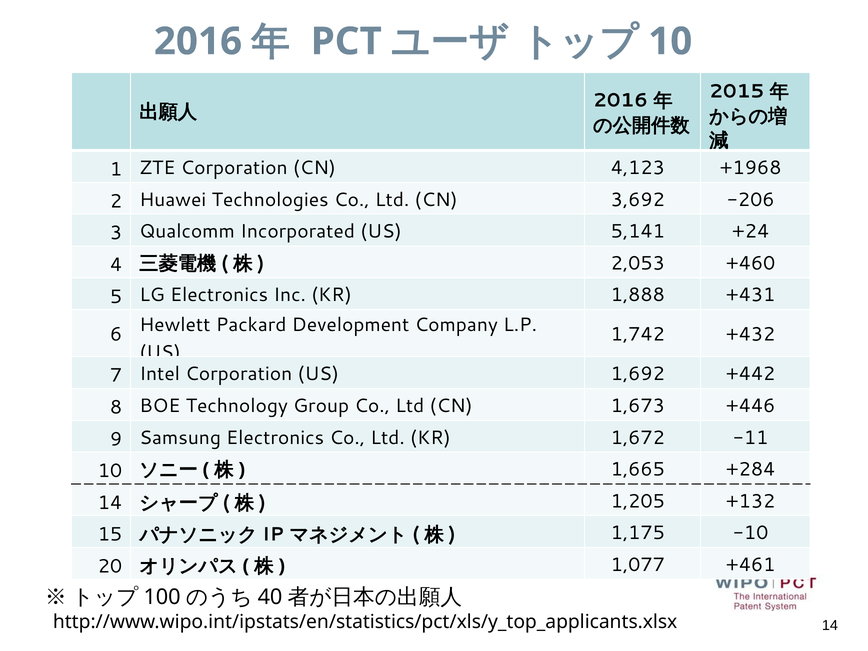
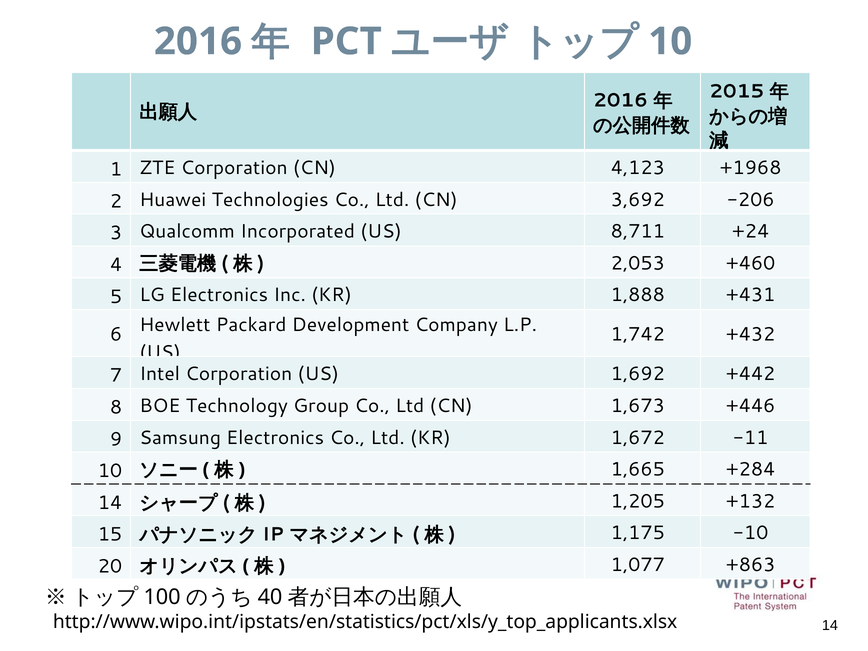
5,141: 5,141 -> 8,711
+461: +461 -> +863
